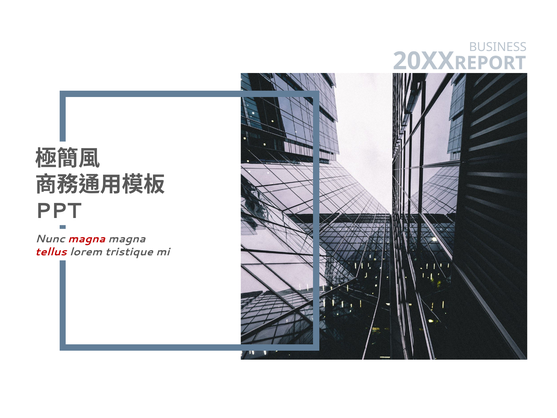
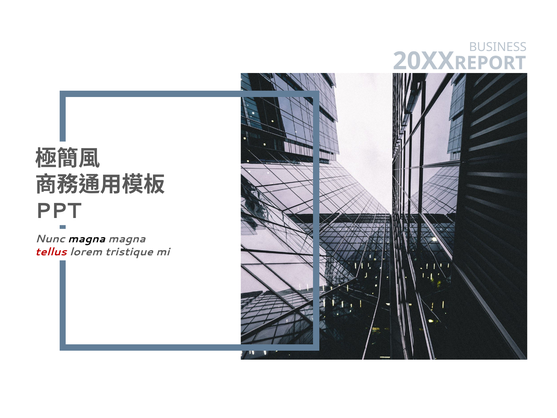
magna at (87, 239) colour: red -> black
